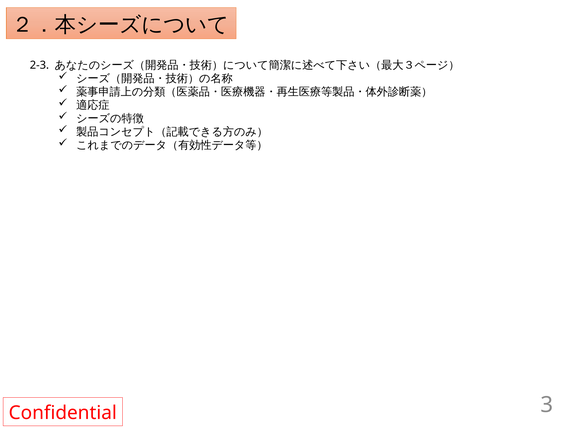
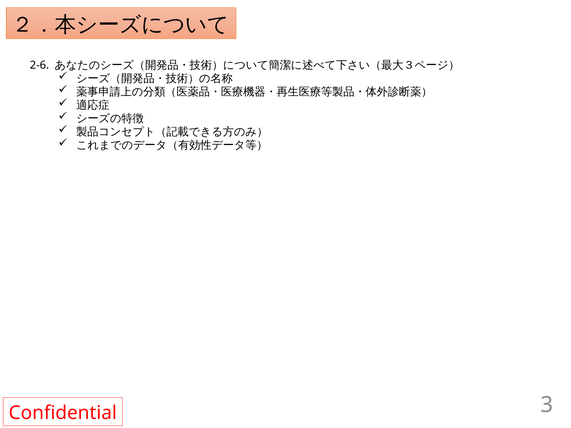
2-3: 2-3 -> 2-6
